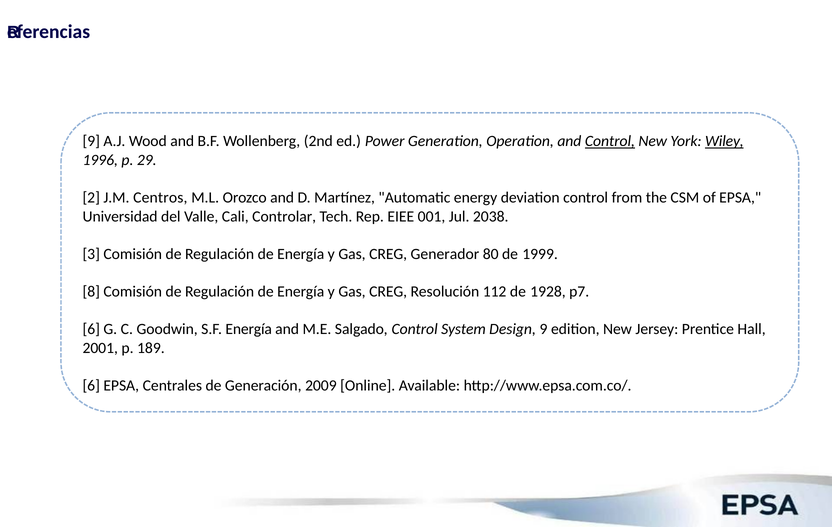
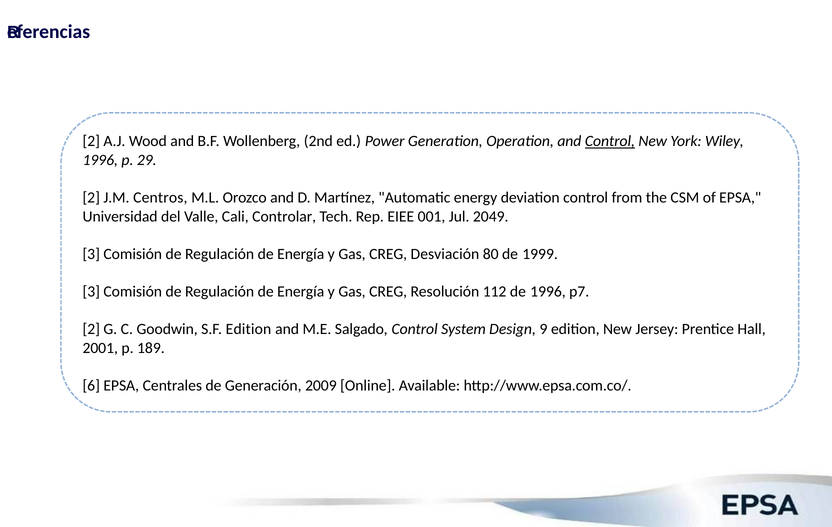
9 at (91, 141): 9 -> 2
Wiley underline: present -> none
2038: 2038 -> 2049
Generador: Generador -> Desviación
8 at (91, 291): 8 -> 3
de 1928: 1928 -> 1996
6 at (91, 329): 6 -> 2
S.F Energía: Energía -> Edition
